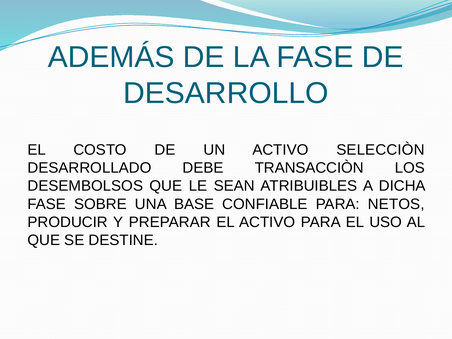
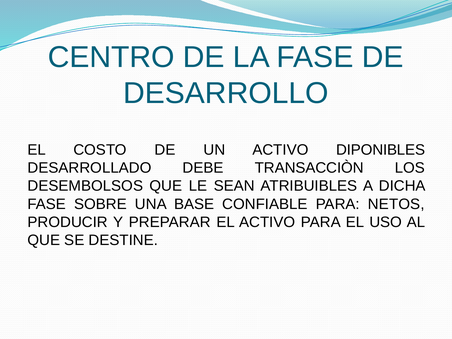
ADEMÁS: ADEMÁS -> CENTRO
SELECCIÒN: SELECCIÒN -> DIPONIBLES
